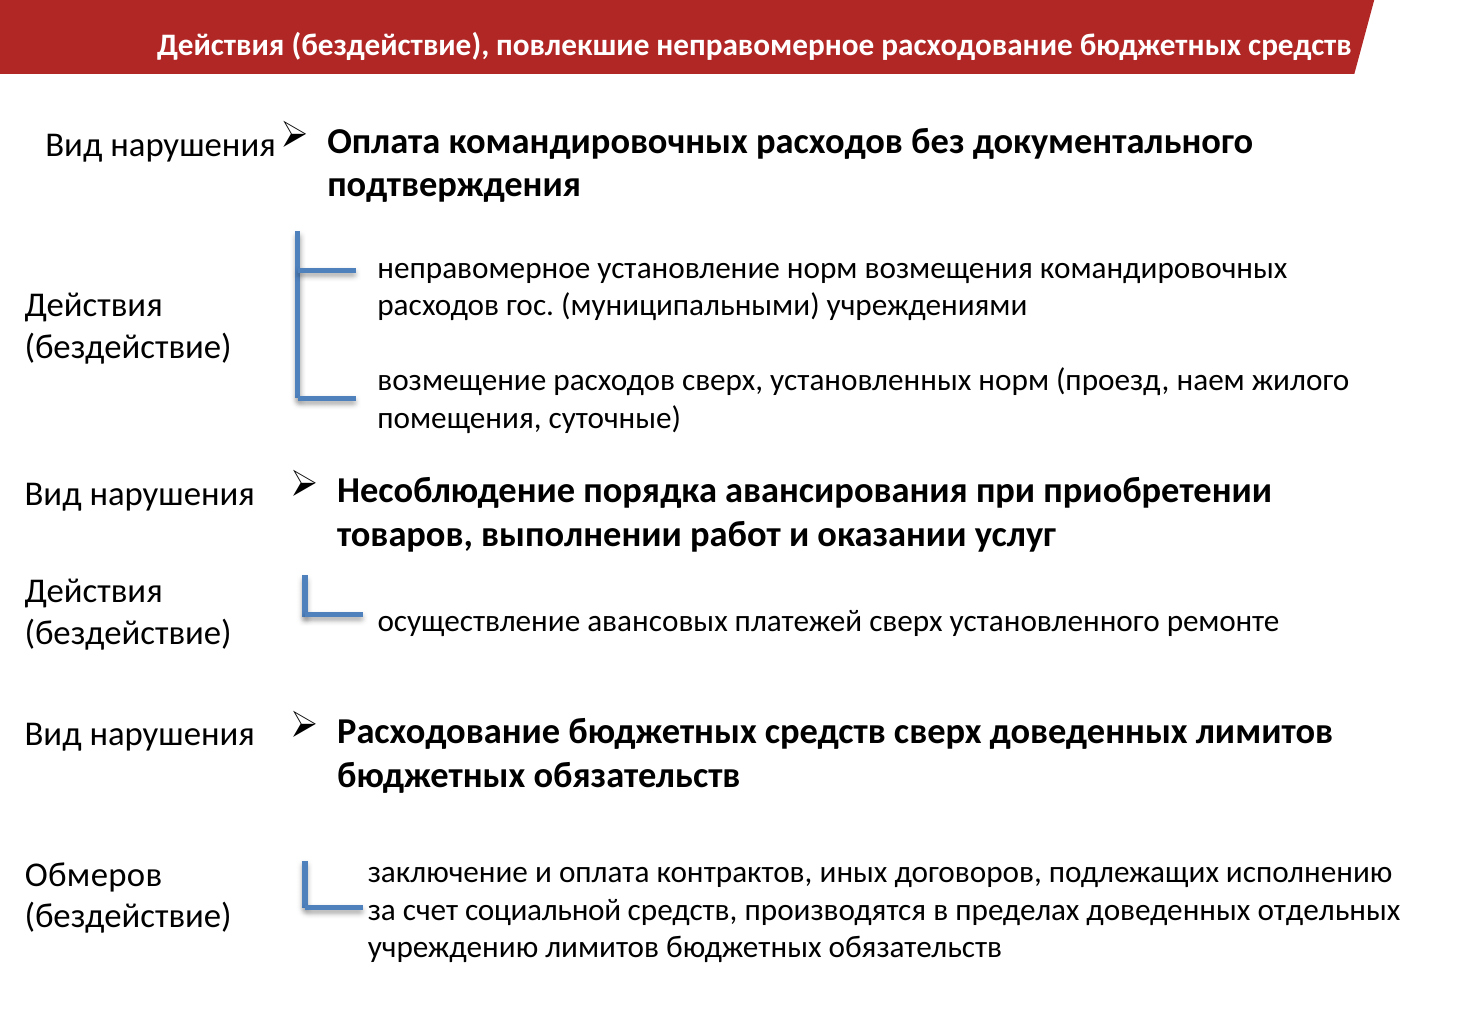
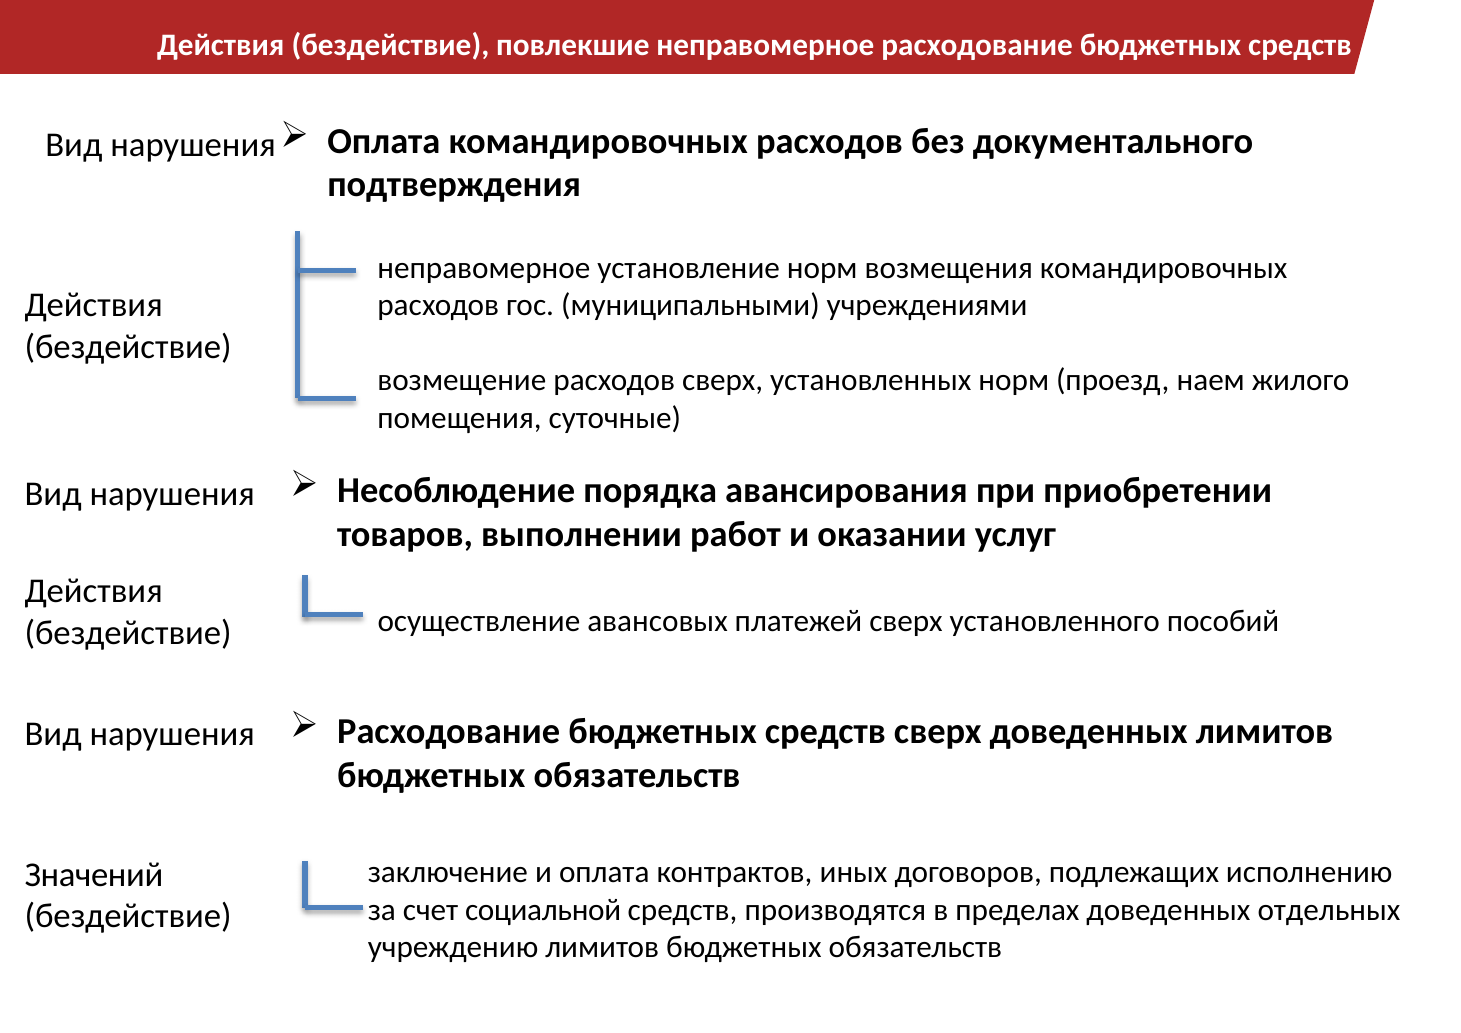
ремонте: ремонте -> пособий
Обмеров: Обмеров -> Значений
